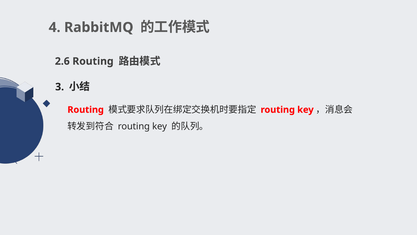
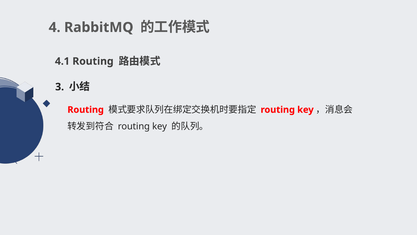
2.6: 2.6 -> 4.1
